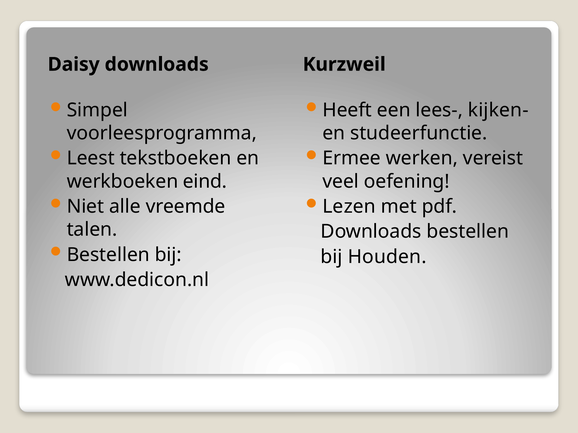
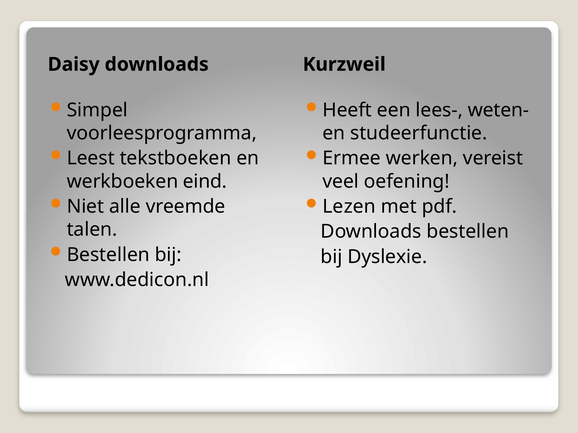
kijken-: kijken- -> weten-
Houden: Houden -> Dyslexie
